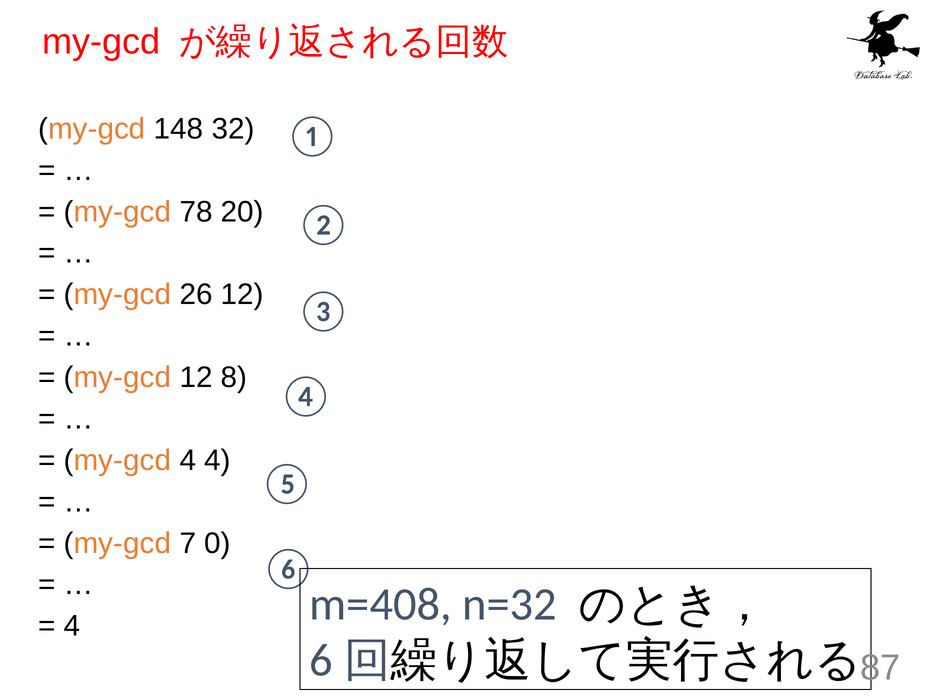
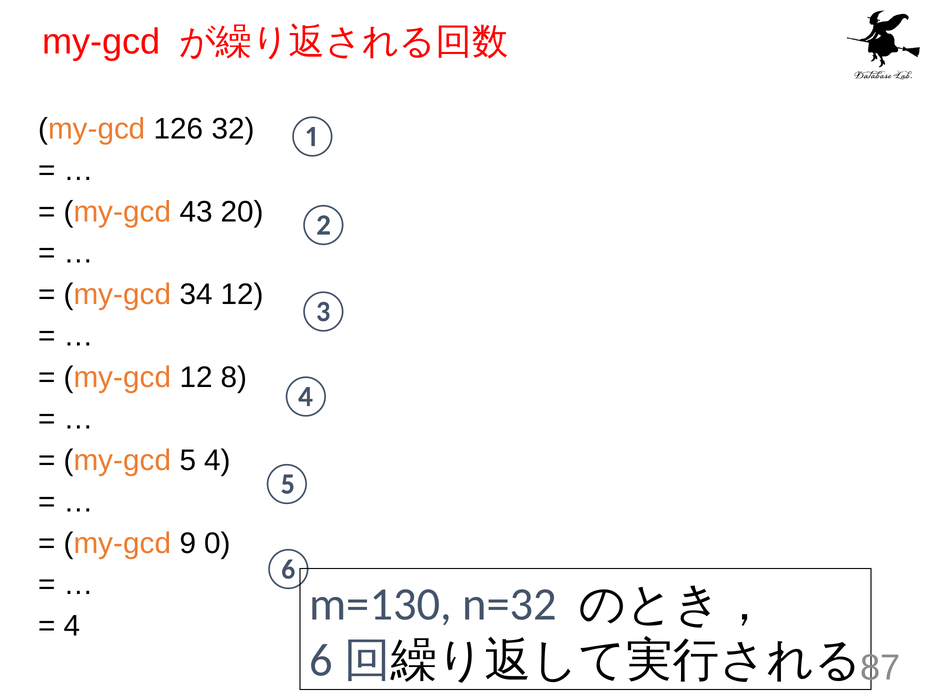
148: 148 -> 126
78: 78 -> 43
26: 26 -> 34
my-gcd 4: 4 -> 5
7: 7 -> 9
m=408: m=408 -> m=130
